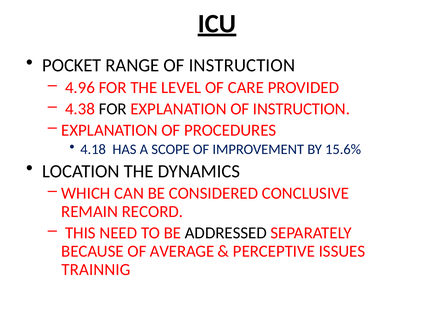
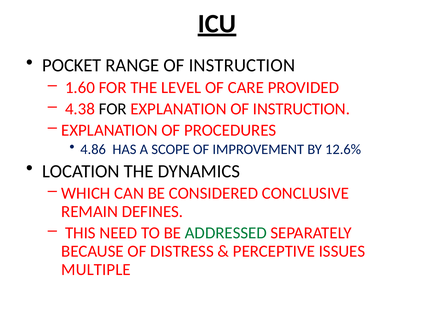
4.96: 4.96 -> 1.60
4.18: 4.18 -> 4.86
15.6%: 15.6% -> 12.6%
RECORD: RECORD -> DEFINES
ADDRESSED colour: black -> green
AVERAGE: AVERAGE -> DISTRESS
TRAINNIG: TRAINNIG -> MULTIPLE
